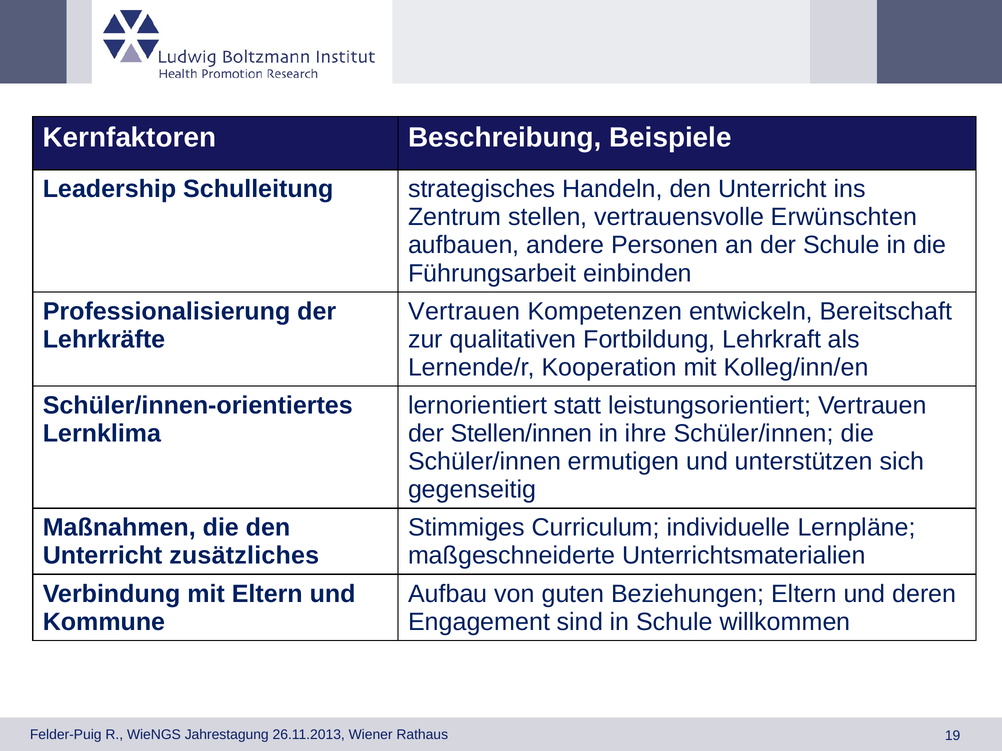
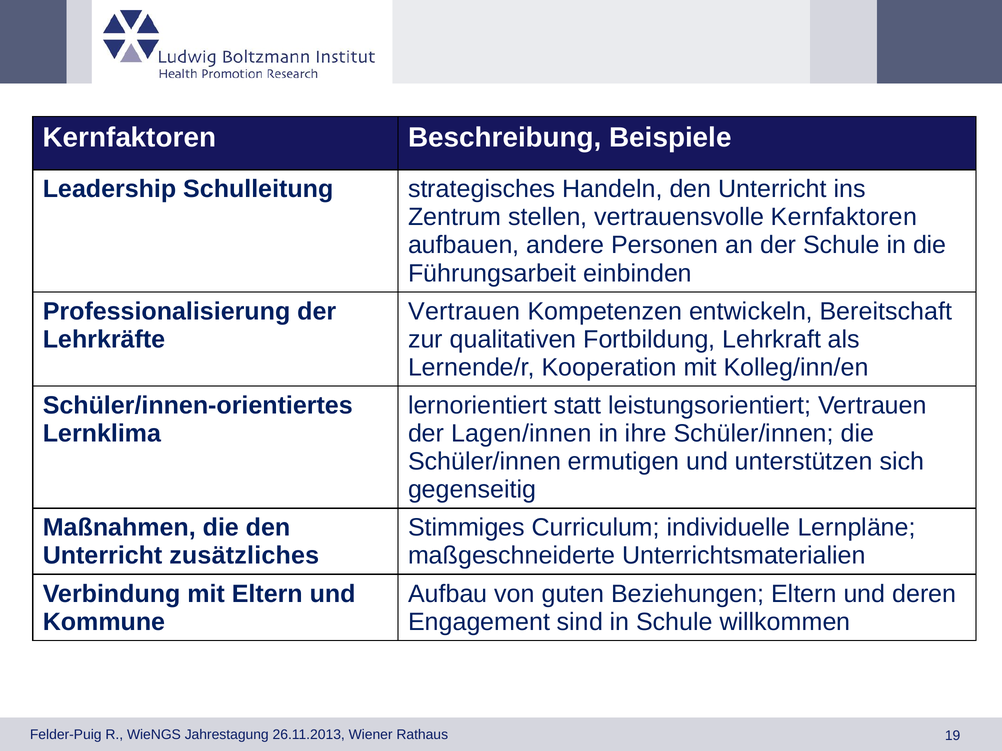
vertrauensvolle Erwünschten: Erwünschten -> Kernfaktoren
Stellen/innen: Stellen/innen -> Lagen/innen
